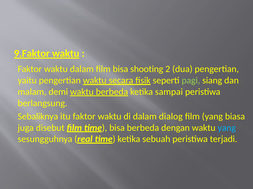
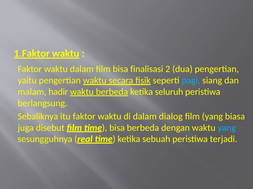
9.Faktor: 9.Faktor -> 1.Faktor
shooting: shooting -> finalisasi
pagi colour: light green -> light blue
demi: demi -> hadir
sampai: sampai -> seluruh
